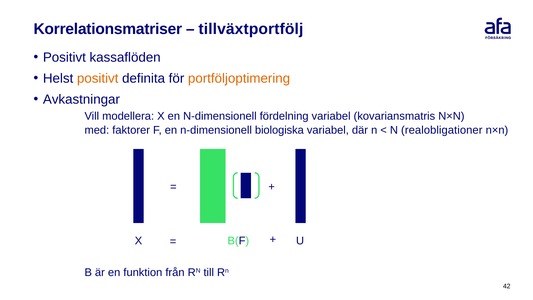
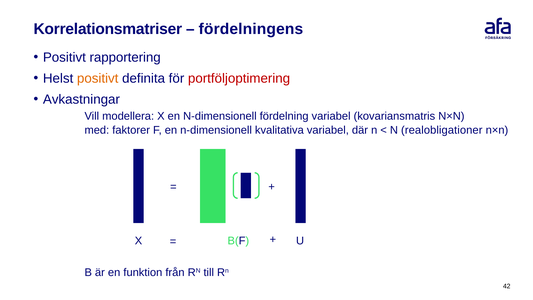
tillväxtportfölj: tillväxtportfölj -> fördelningens
kassaflöden: kassaflöden -> rapportering
portföljoptimering colour: orange -> red
biologiska: biologiska -> kvalitativa
